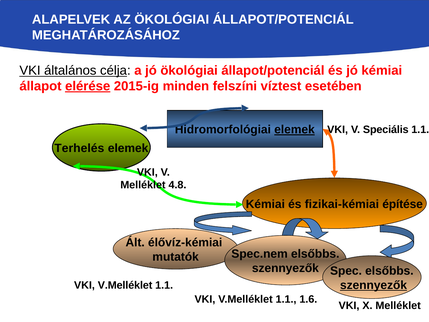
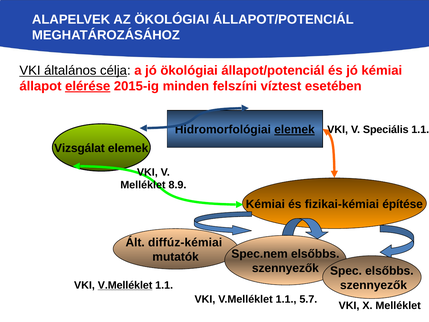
Terhelés: Terhelés -> Vizsgálat
4.8: 4.8 -> 8.9
élővíz-kémiai: élővíz-kémiai -> diffúz-kémiai
szennyezők at (374, 285) underline: present -> none
V.Melléklet at (125, 285) underline: none -> present
1.6: 1.6 -> 5.7
